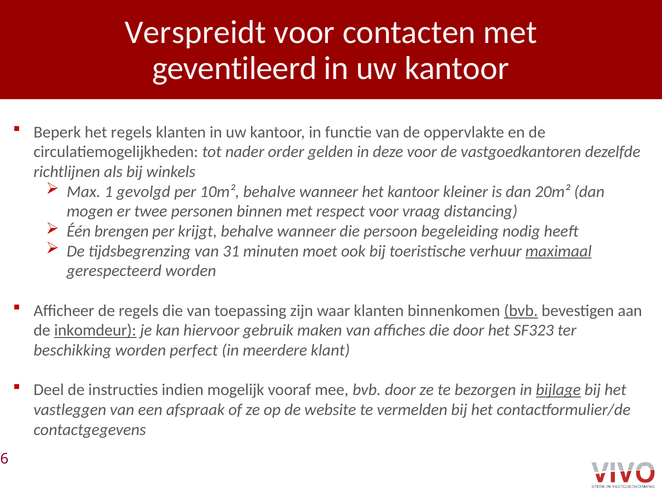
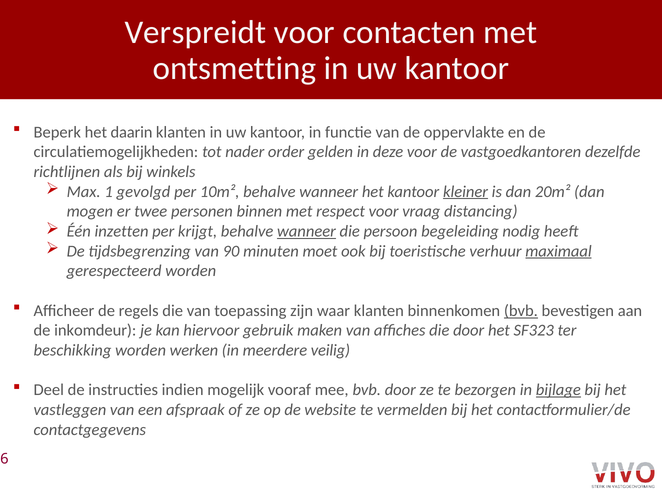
geventileerd: geventileerd -> ontsmetting
het regels: regels -> daarin
kleiner underline: none -> present
brengen: brengen -> inzetten
wanneer at (306, 232) underline: none -> present
31: 31 -> 90
inkomdeur underline: present -> none
perfect: perfect -> werken
klant: klant -> veilig
